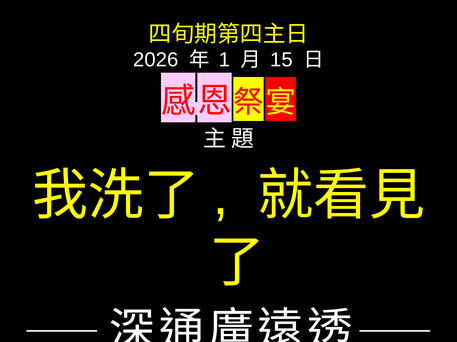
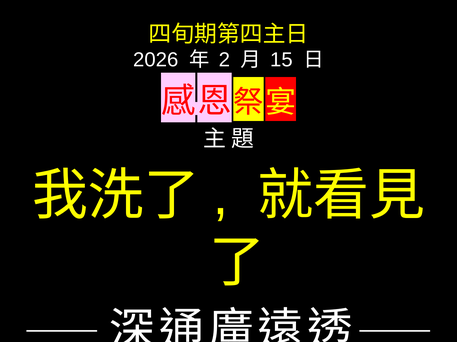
1: 1 -> 2
